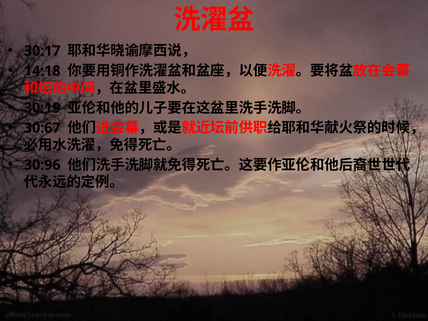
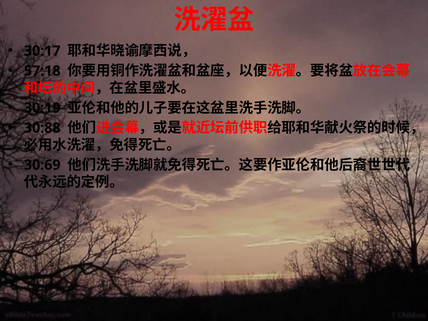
14:18: 14:18 -> 57:18
30:67: 30:67 -> 30:88
30:96: 30:96 -> 30:69
